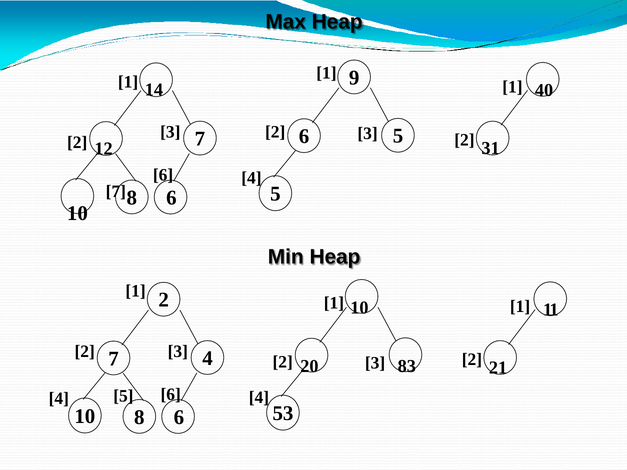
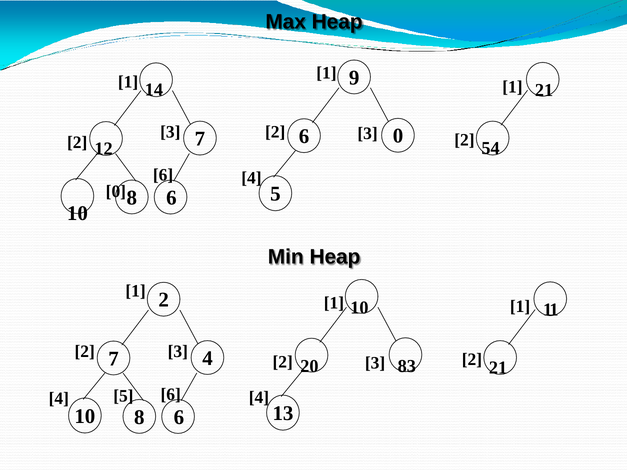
1 40: 40 -> 21
6 5: 5 -> 0
31: 31 -> 54
7 at (116, 192): 7 -> 0
53: 53 -> 13
